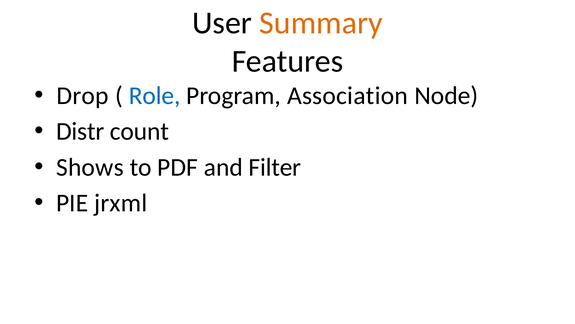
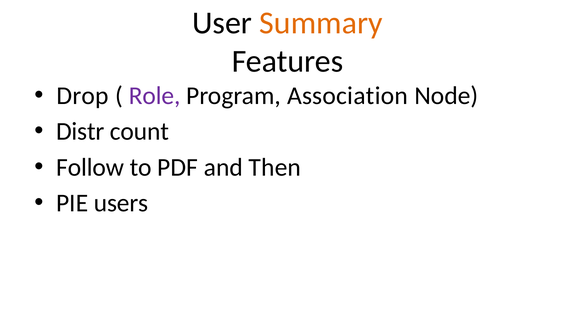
Role colour: blue -> purple
Shows: Shows -> Follow
Filter: Filter -> Then
jrxml: jrxml -> users
